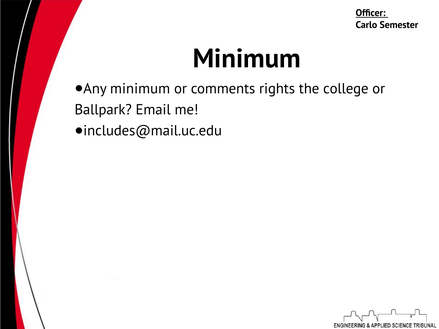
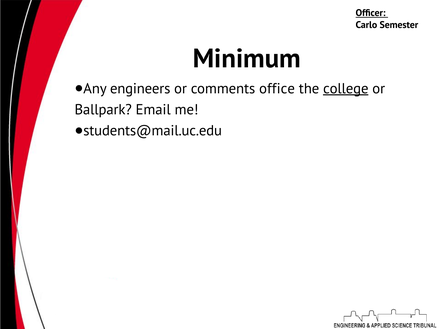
Any minimum: minimum -> engineers
rights: rights -> office
college underline: none -> present
includes@mail.uc.edu: includes@mail.uc.edu -> students@mail.uc.edu
